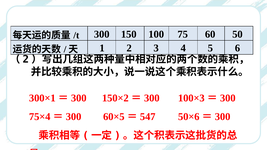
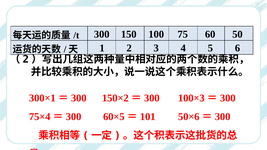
547: 547 -> 101
